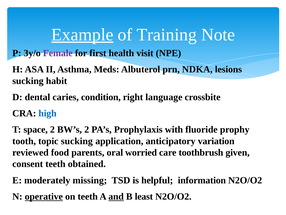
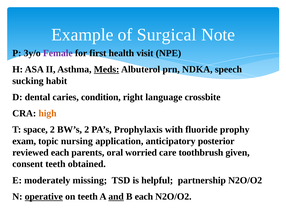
Example underline: present -> none
Training: Training -> Surgical
Meds underline: none -> present
lesions: lesions -> speech
high colour: blue -> orange
tooth: tooth -> exam
topic sucking: sucking -> nursing
variation: variation -> posterior
reviewed food: food -> each
information: information -> partnership
B least: least -> each
